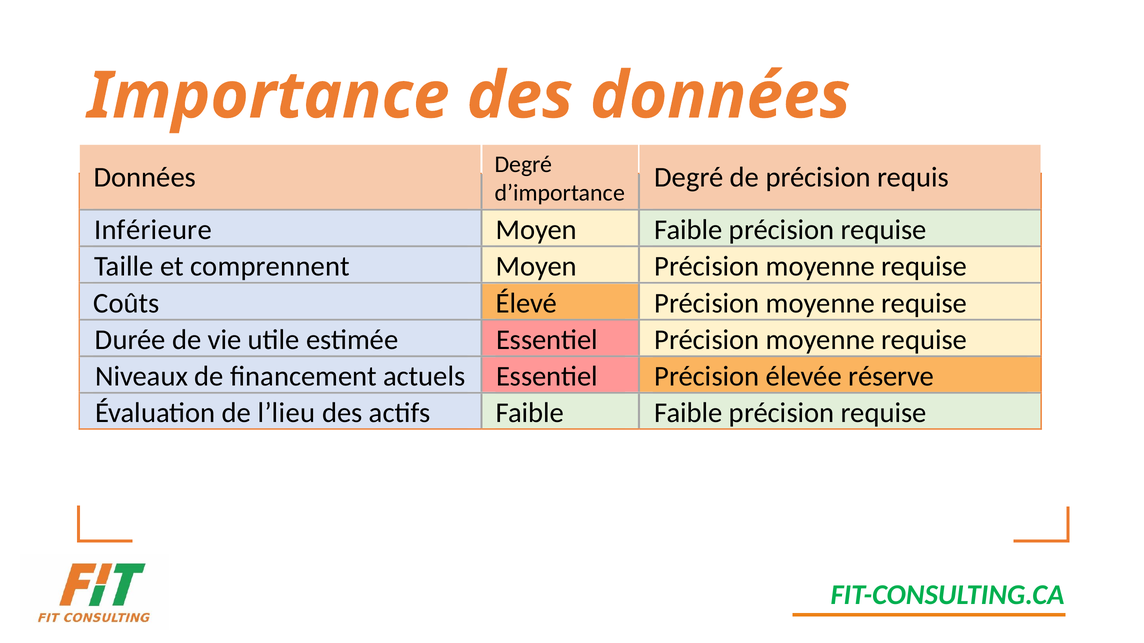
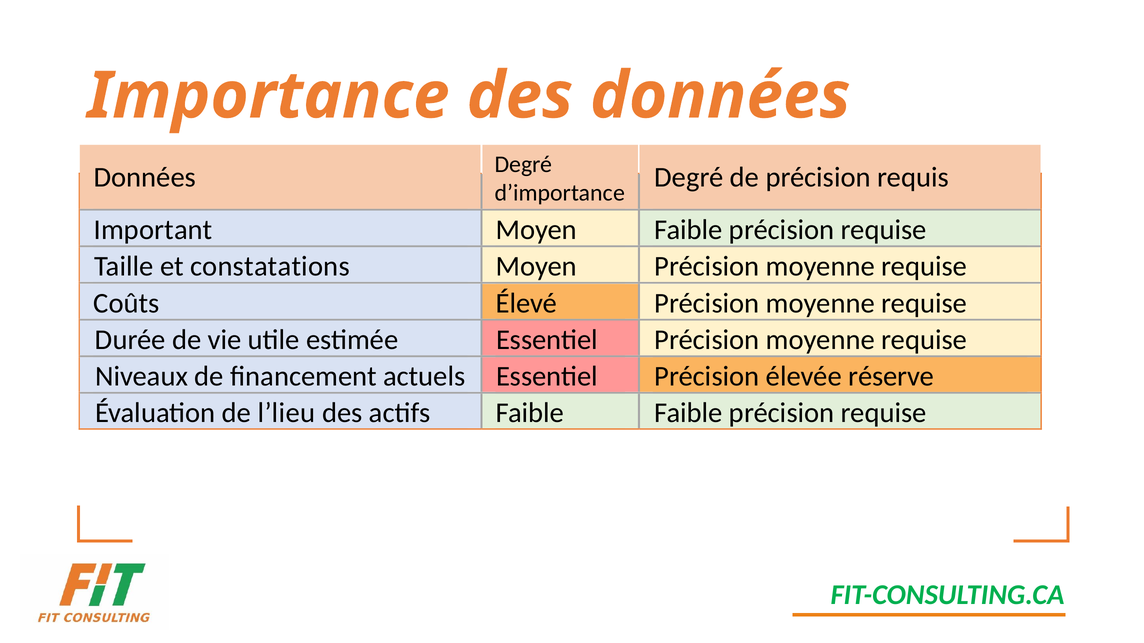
Inférieure: Inférieure -> Important
comprennent: comprennent -> constatations
